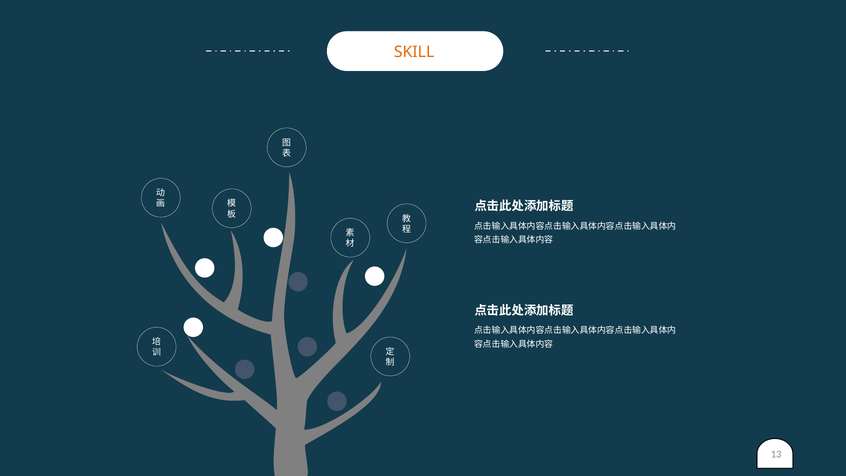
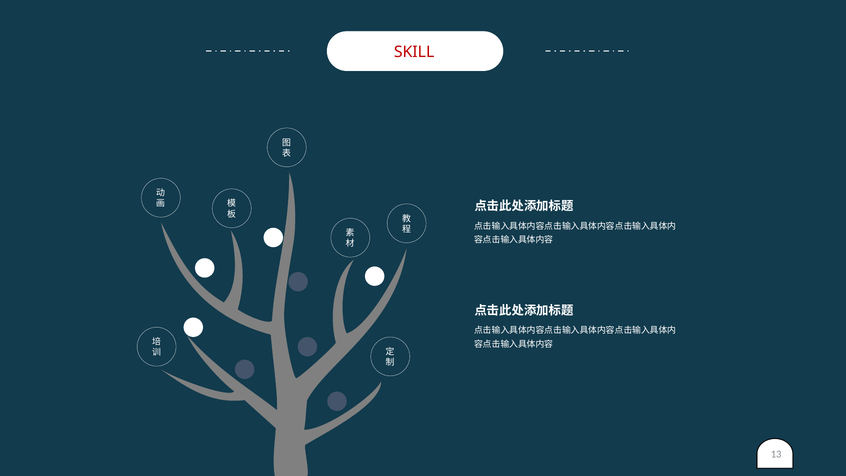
SKILL colour: orange -> red
